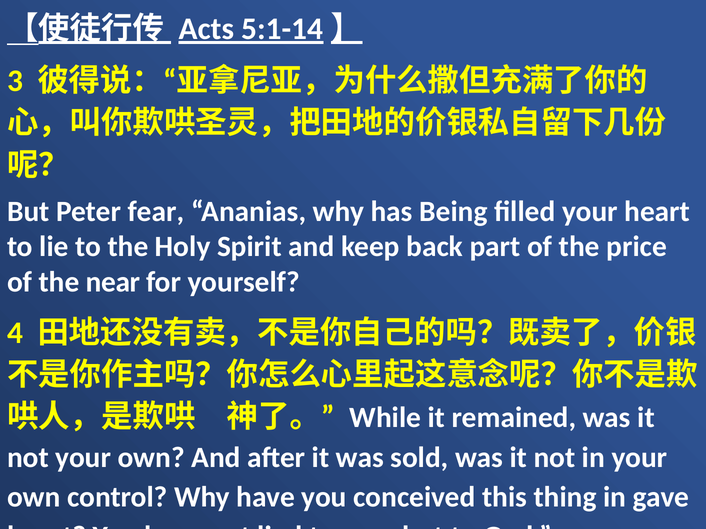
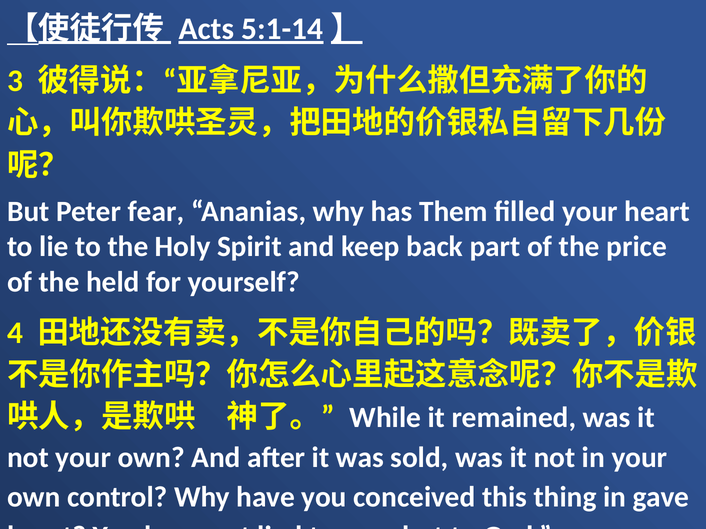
Being: Being -> Them
near: near -> held
